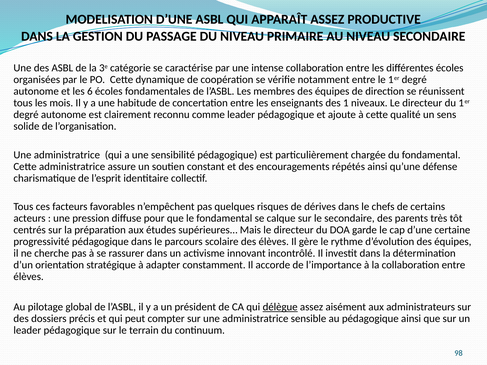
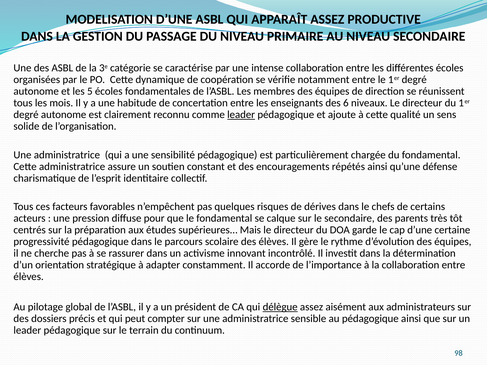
6: 6 -> 5
1: 1 -> 6
leader at (241, 115) underline: none -> present
